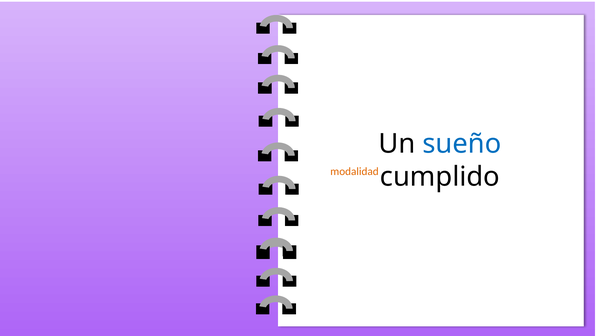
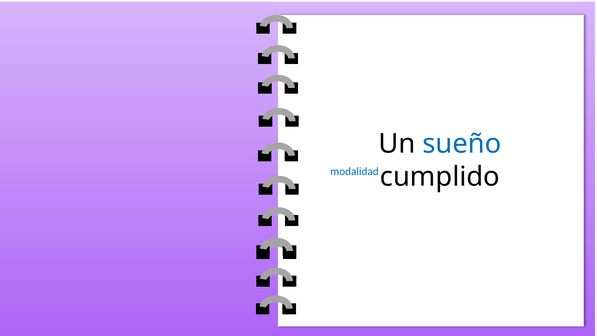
modalidad colour: orange -> blue
